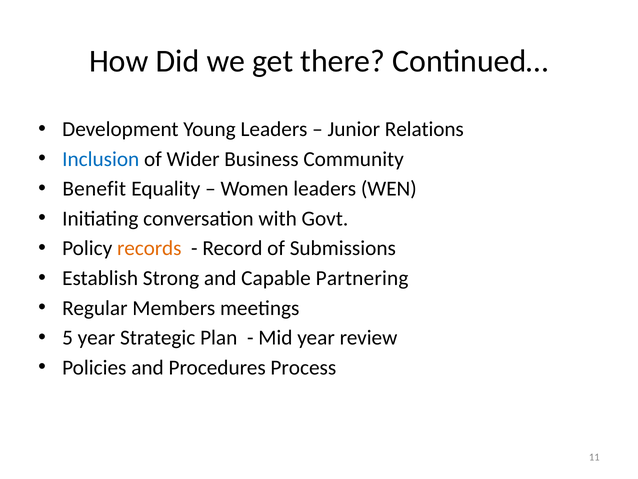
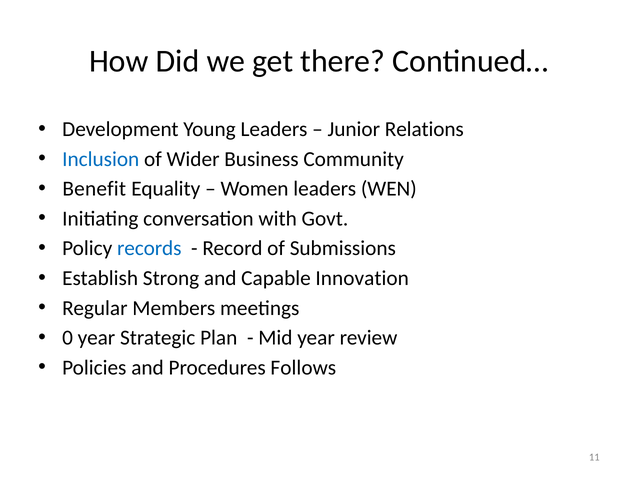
records colour: orange -> blue
Partnering: Partnering -> Innovation
5: 5 -> 0
Process: Process -> Follows
